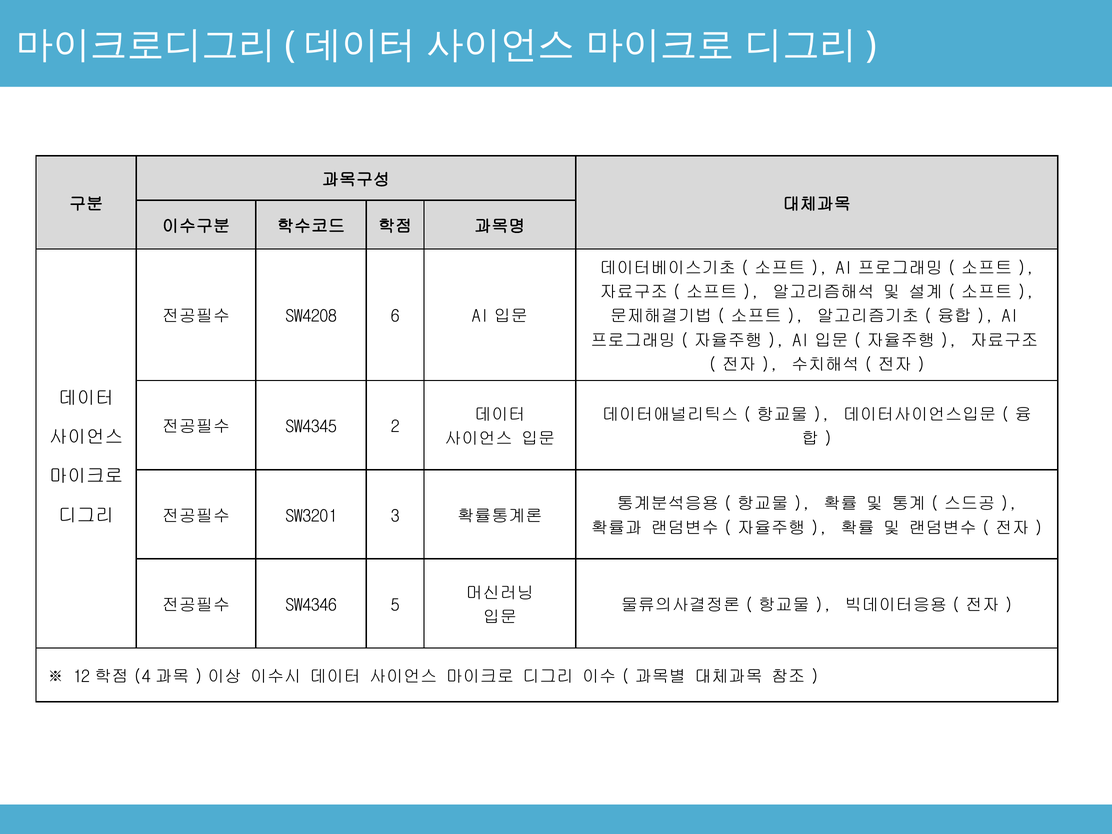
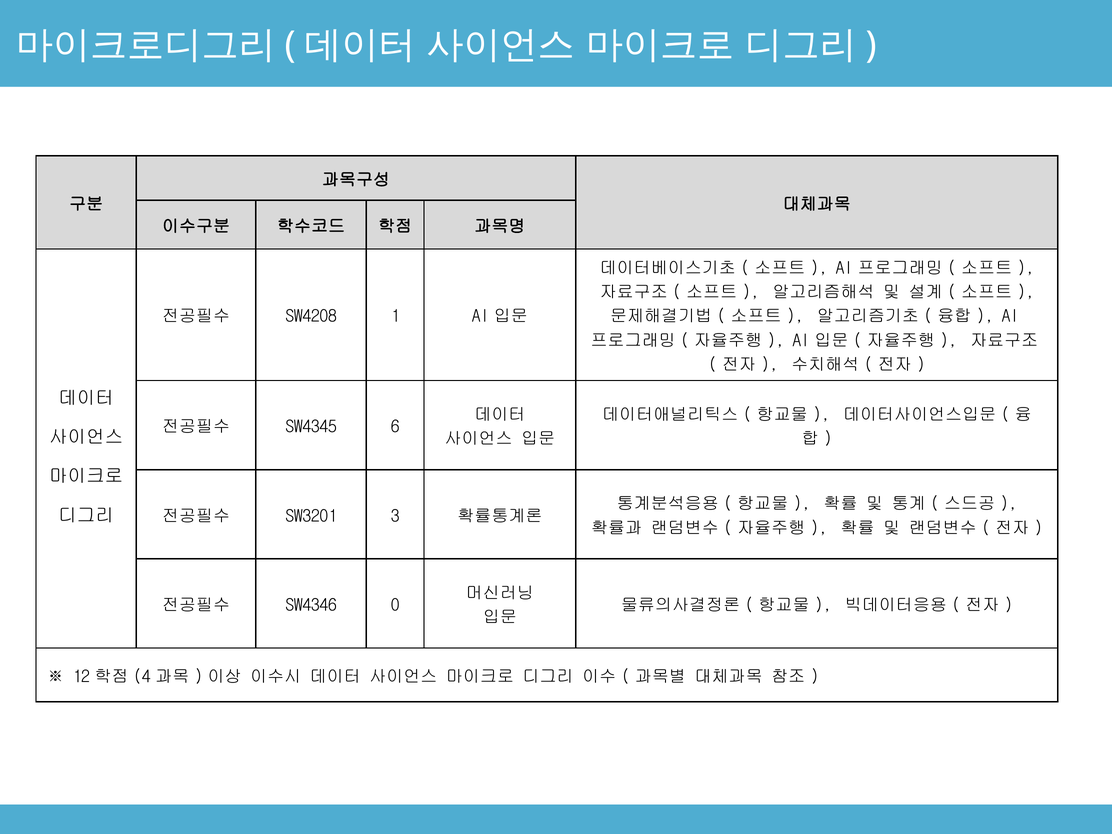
6: 6 -> 1
2: 2 -> 6
5: 5 -> 0
